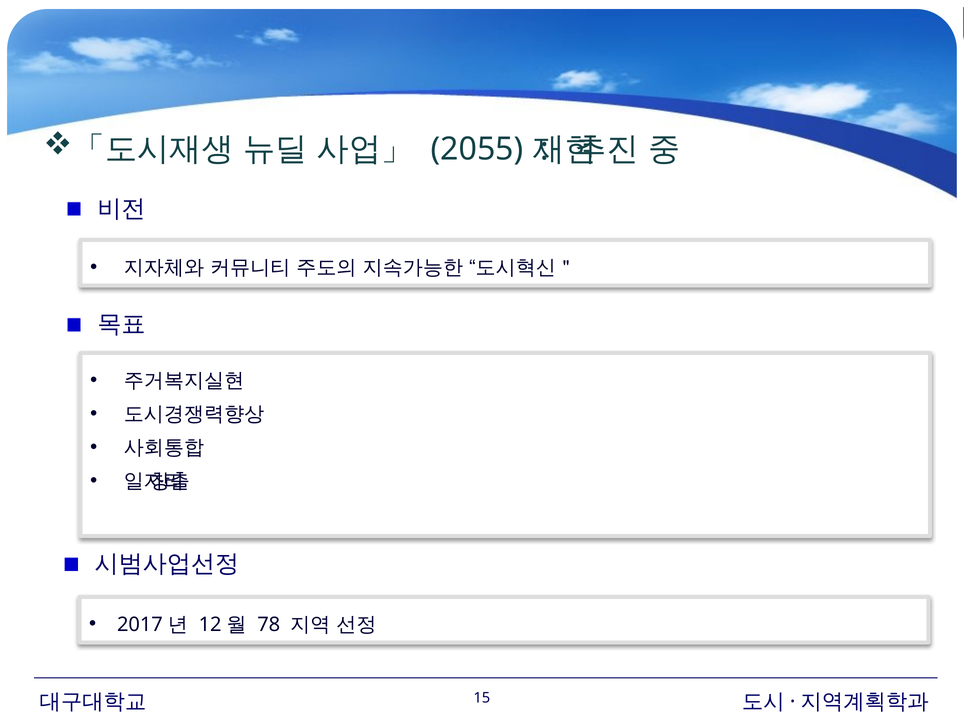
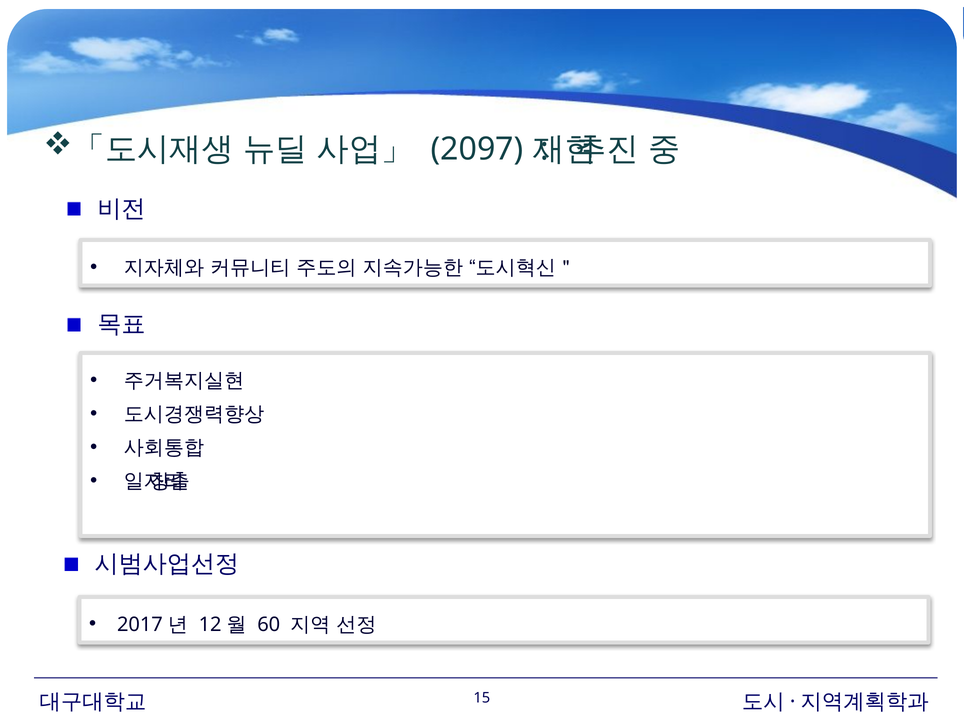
2055: 2055 -> 2097
78: 78 -> 60
